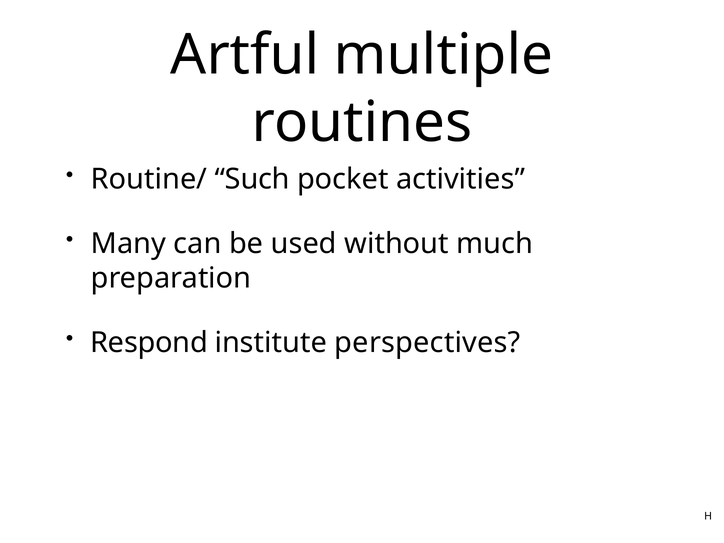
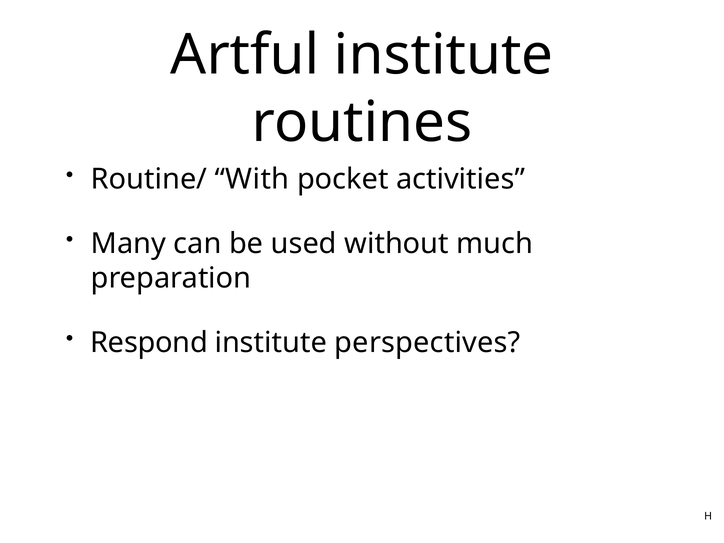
Artful multiple: multiple -> institute
Such: Such -> With
